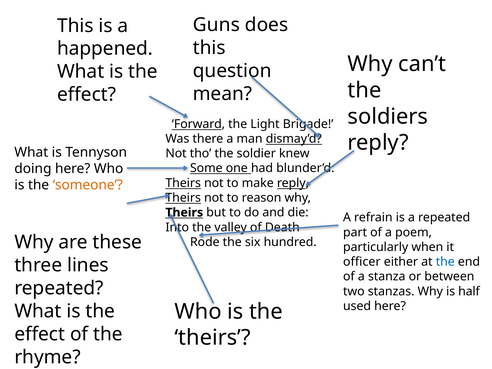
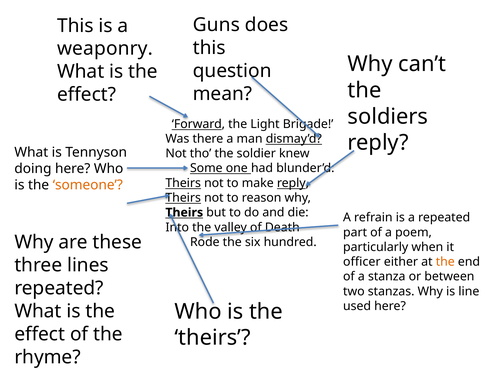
happened: happened -> weaponry
the at (445, 262) colour: blue -> orange
half: half -> line
